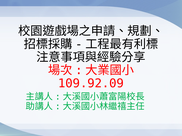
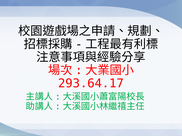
109.92.09: 109.92.09 -> 293.64.17
